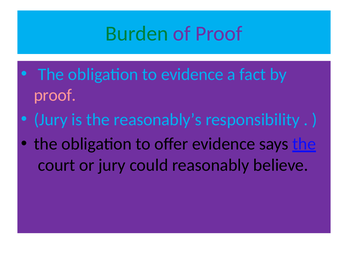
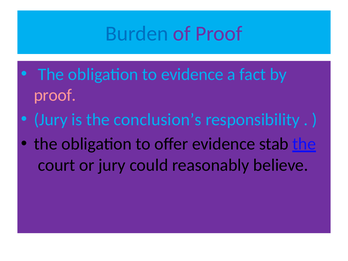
Burden colour: green -> blue
reasonably’s: reasonably’s -> conclusion’s
says: says -> stab
